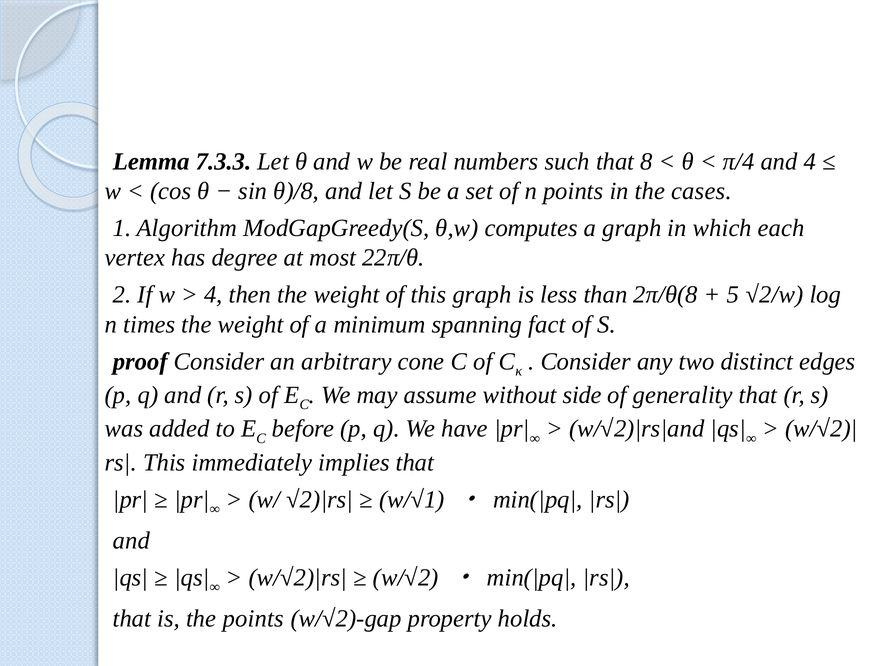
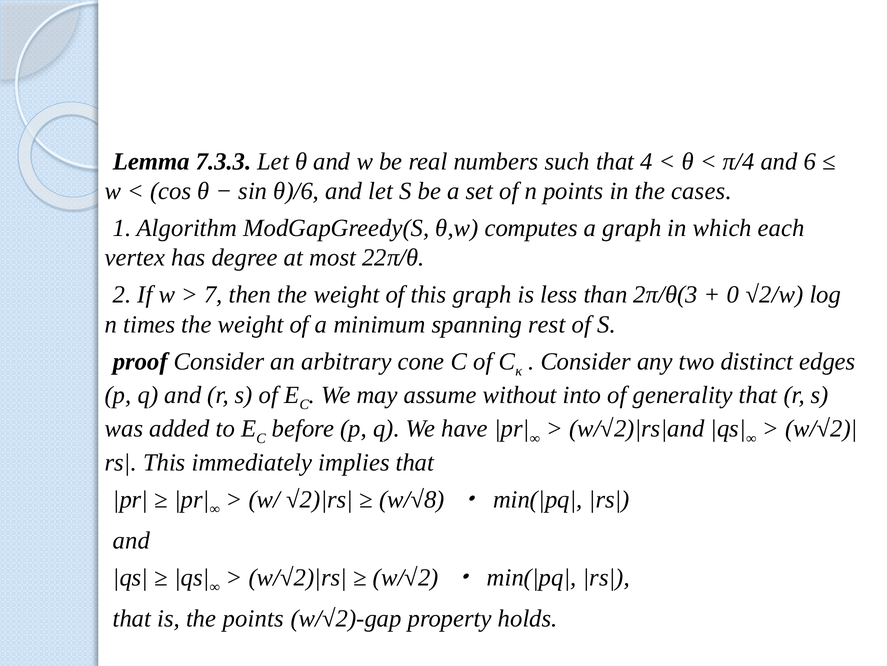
8: 8 -> 4
and 4: 4 -> 6
θ)/8: θ)/8 -> θ)/6
4 at (213, 294): 4 -> 7
2π/θ(8: 2π/θ(8 -> 2π/θ(3
5: 5 -> 0
fact: fact -> rest
side: side -> into
w/√1: w/√1 -> w/√8
